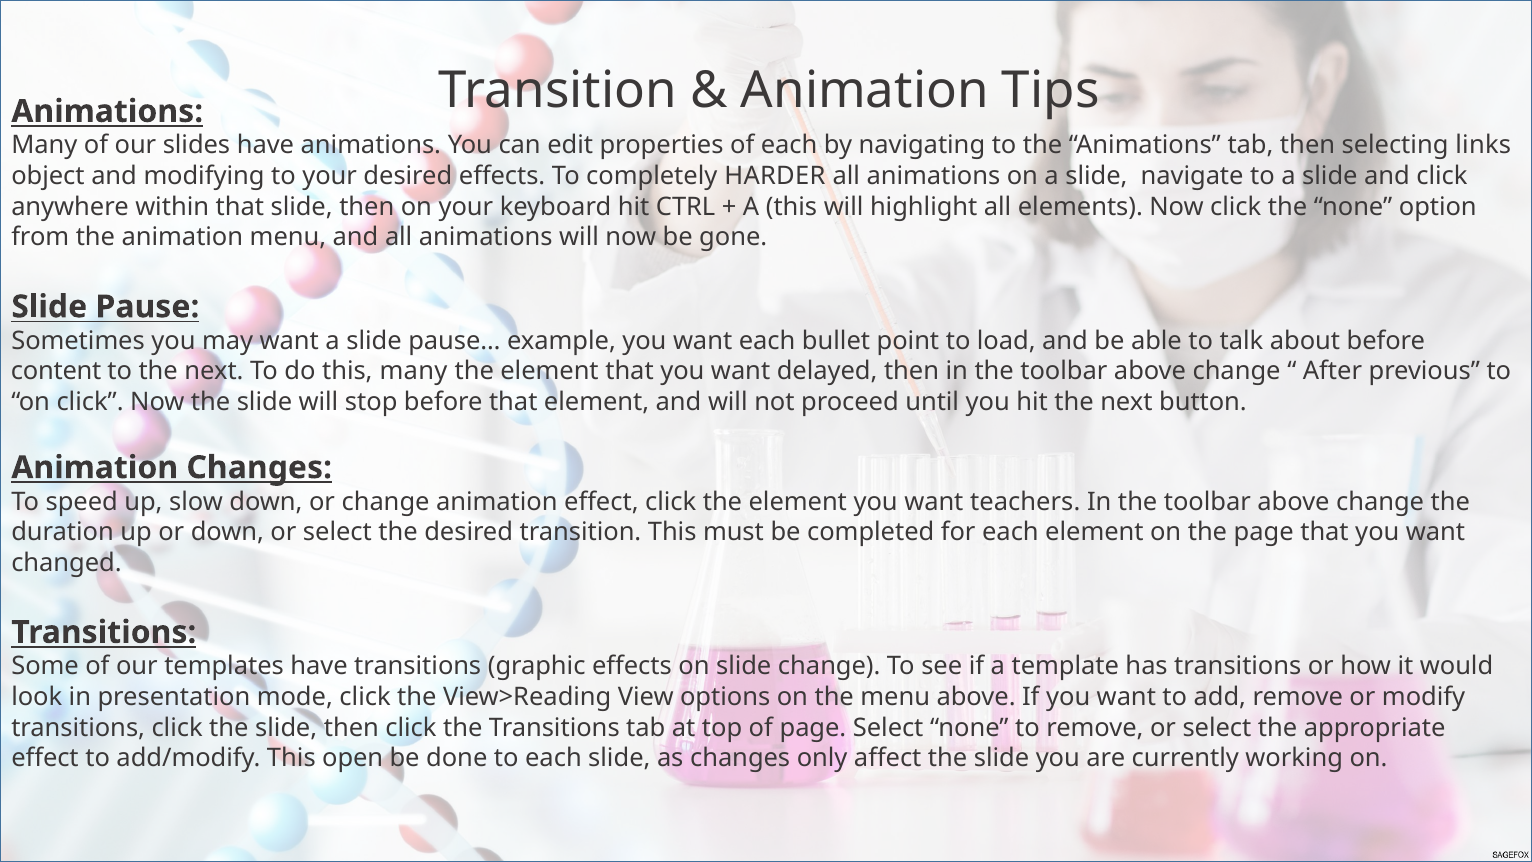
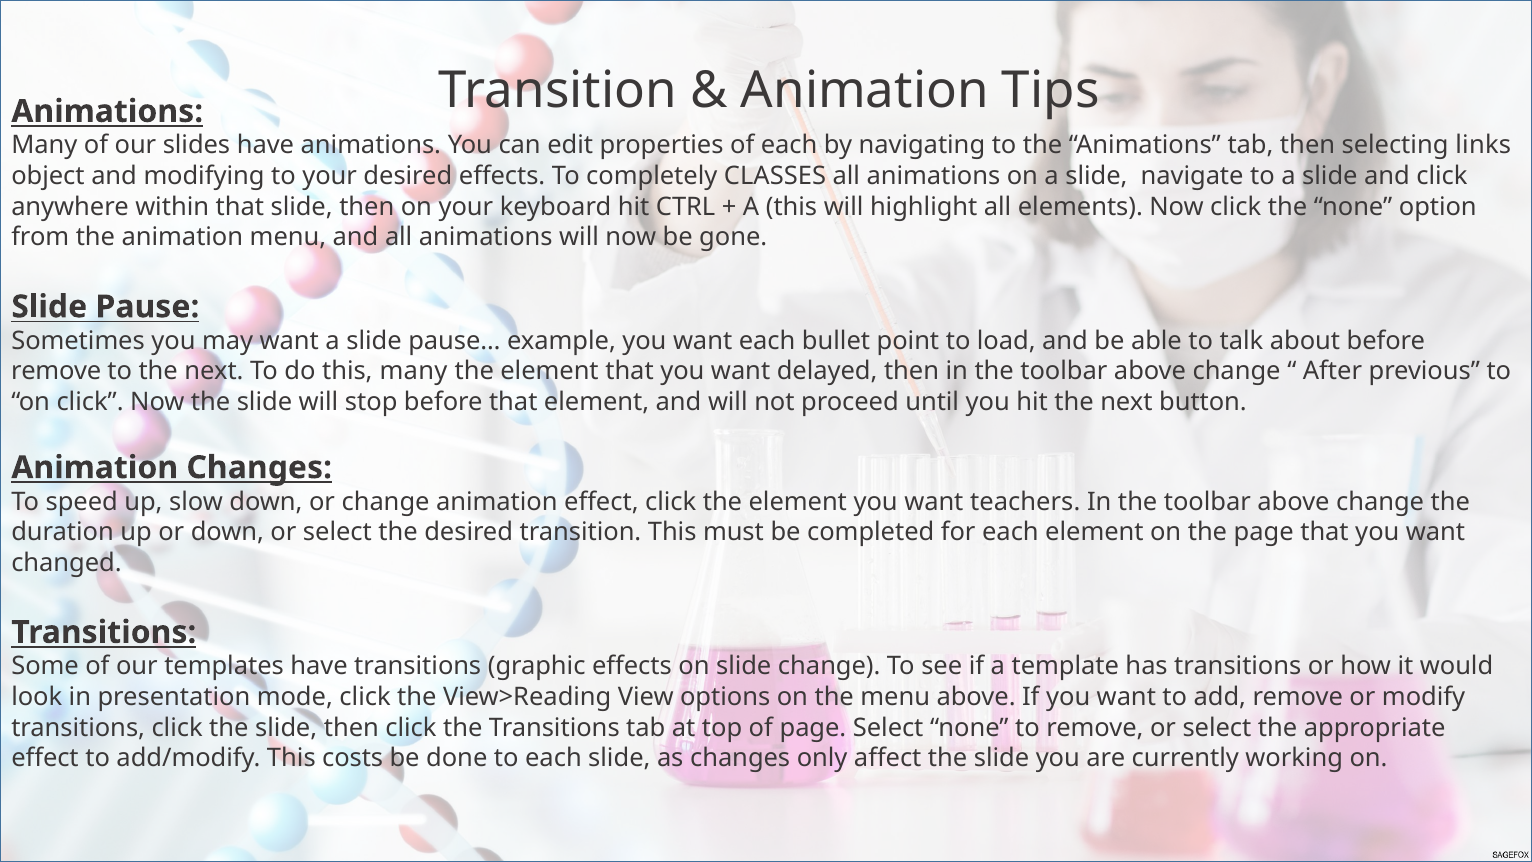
HARDER: HARDER -> CLASSES
content at (56, 371): content -> remove
open: open -> costs
